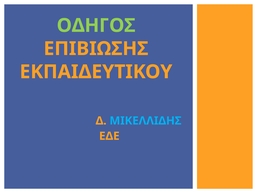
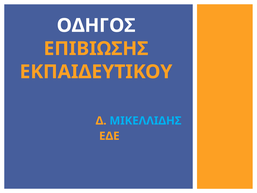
ΟΔΗΓΟΣ colour: light green -> white
